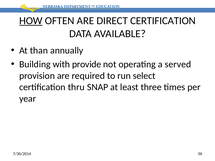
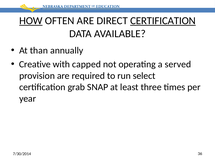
CERTIFICATION at (163, 21) underline: none -> present
Building: Building -> Creative
provide: provide -> capped
thru: thru -> grab
